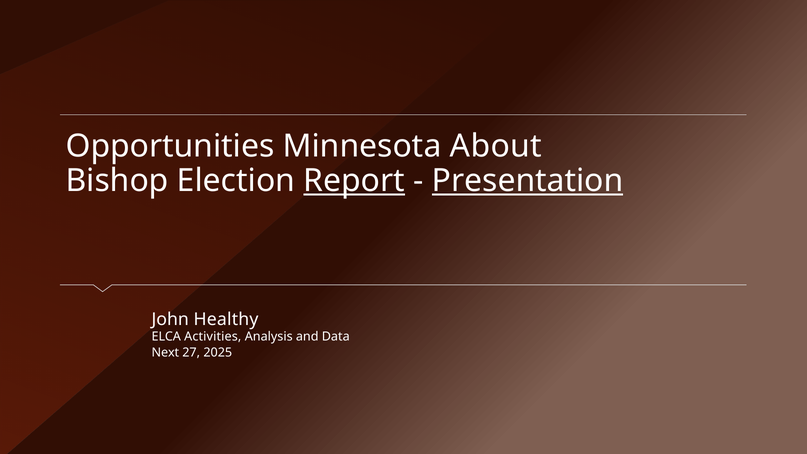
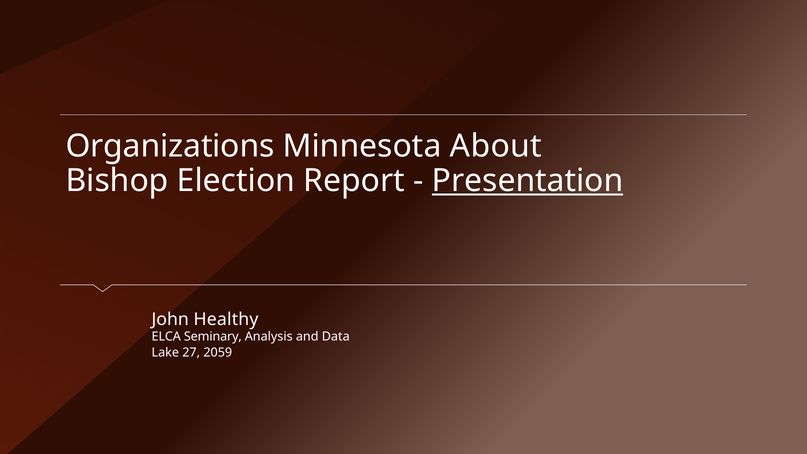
Opportunities: Opportunities -> Organizations
Report underline: present -> none
Activities: Activities -> Seminary
Next: Next -> Lake
2025: 2025 -> 2059
